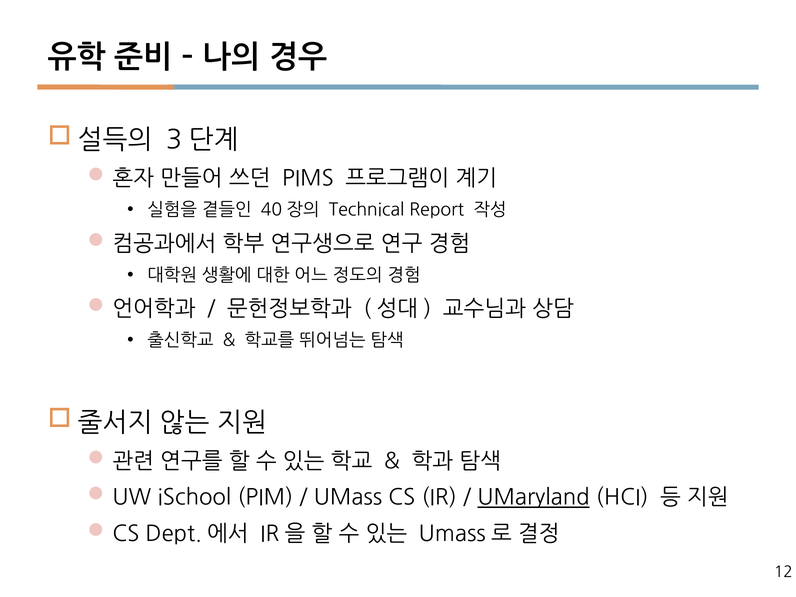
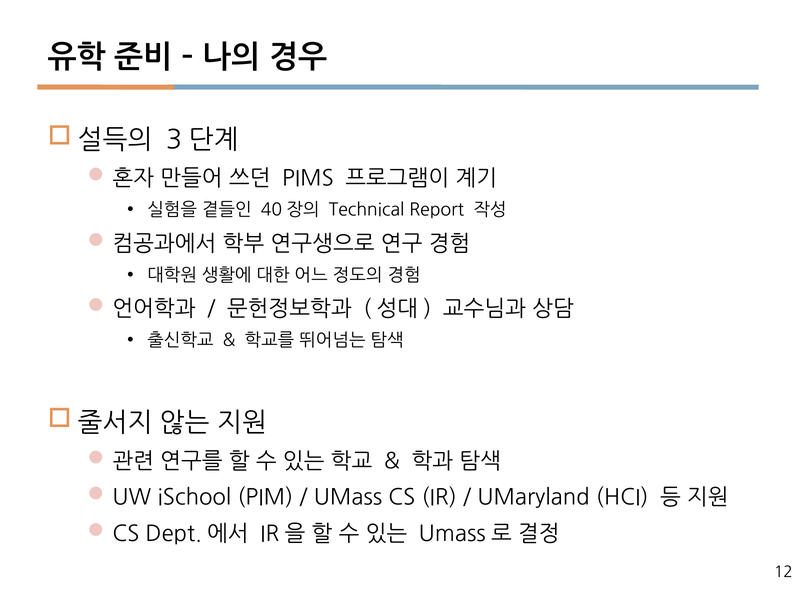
UMaryland underline: present -> none
